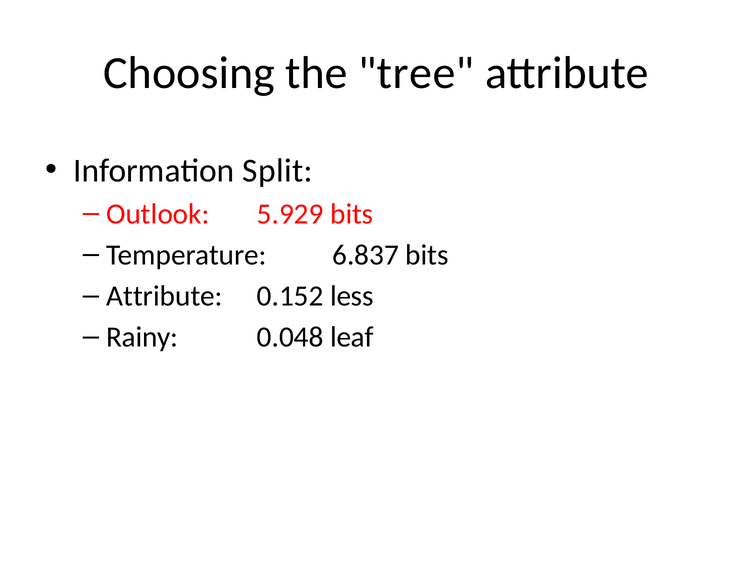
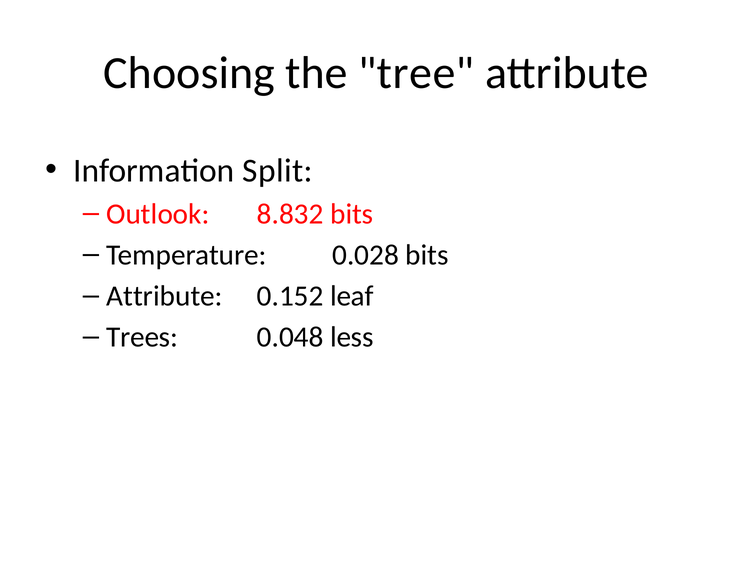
5.929: 5.929 -> 8.832
6.837: 6.837 -> 0.028
less: less -> leaf
Rainy: Rainy -> Trees
leaf: leaf -> less
